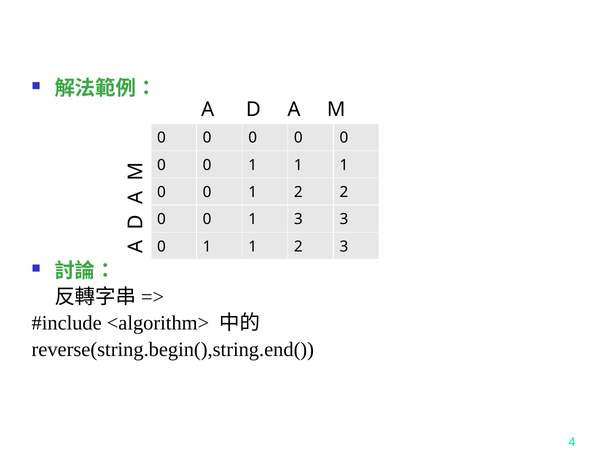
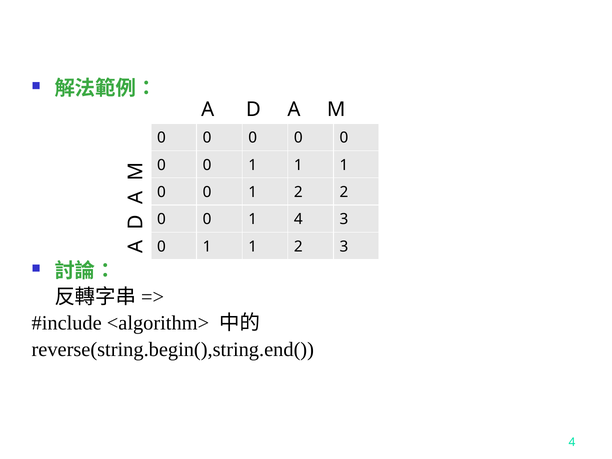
1 3: 3 -> 4
